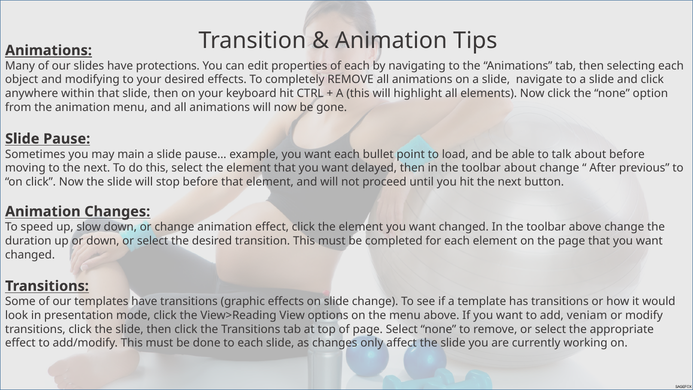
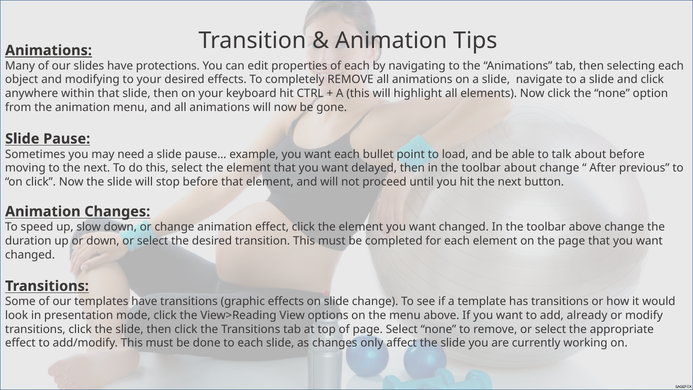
main: main -> need
veniam: veniam -> already
